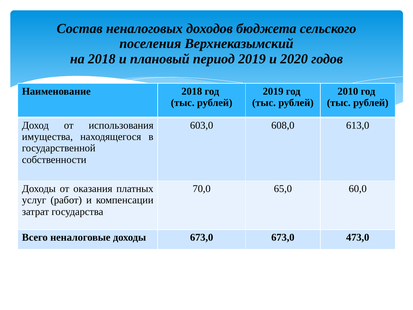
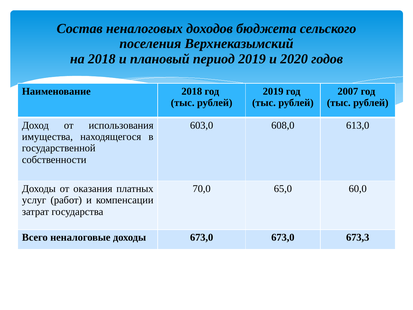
2010: 2010 -> 2007
473,0: 473,0 -> 673,3
